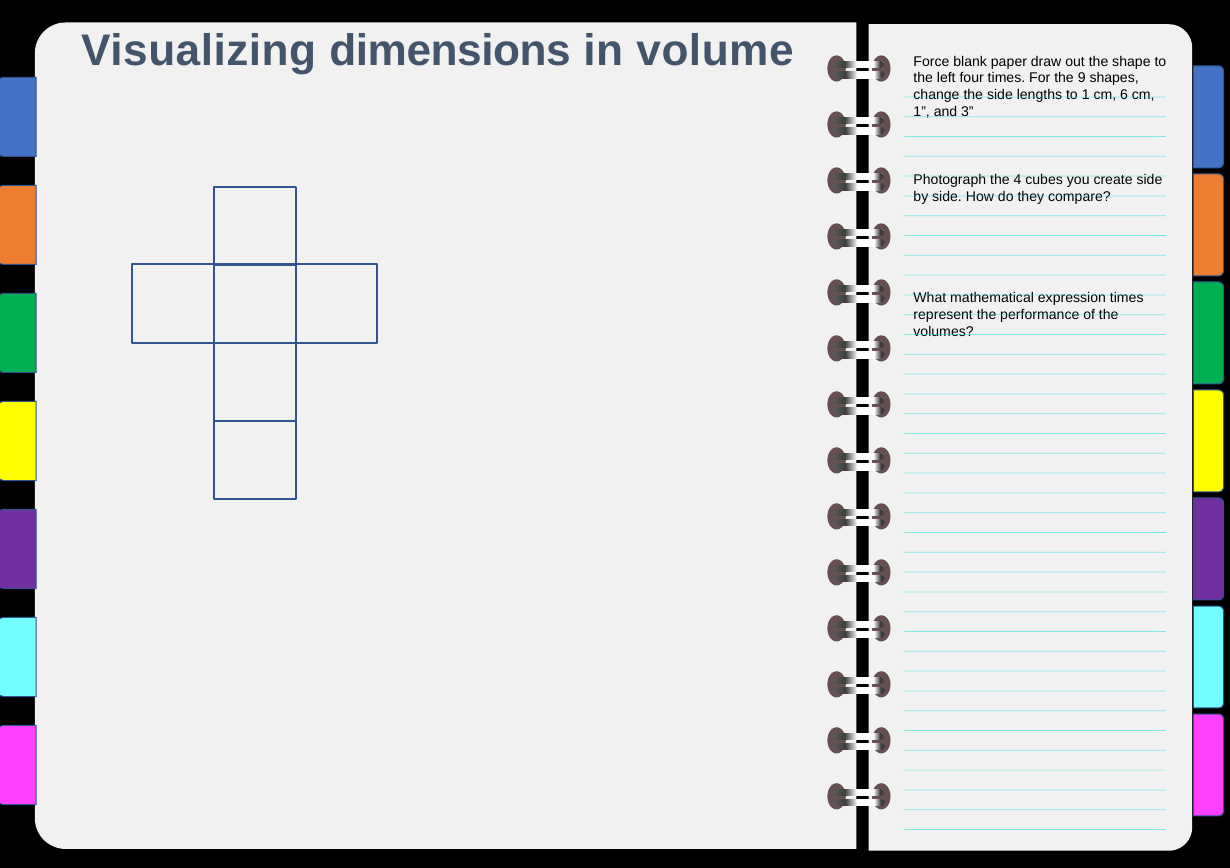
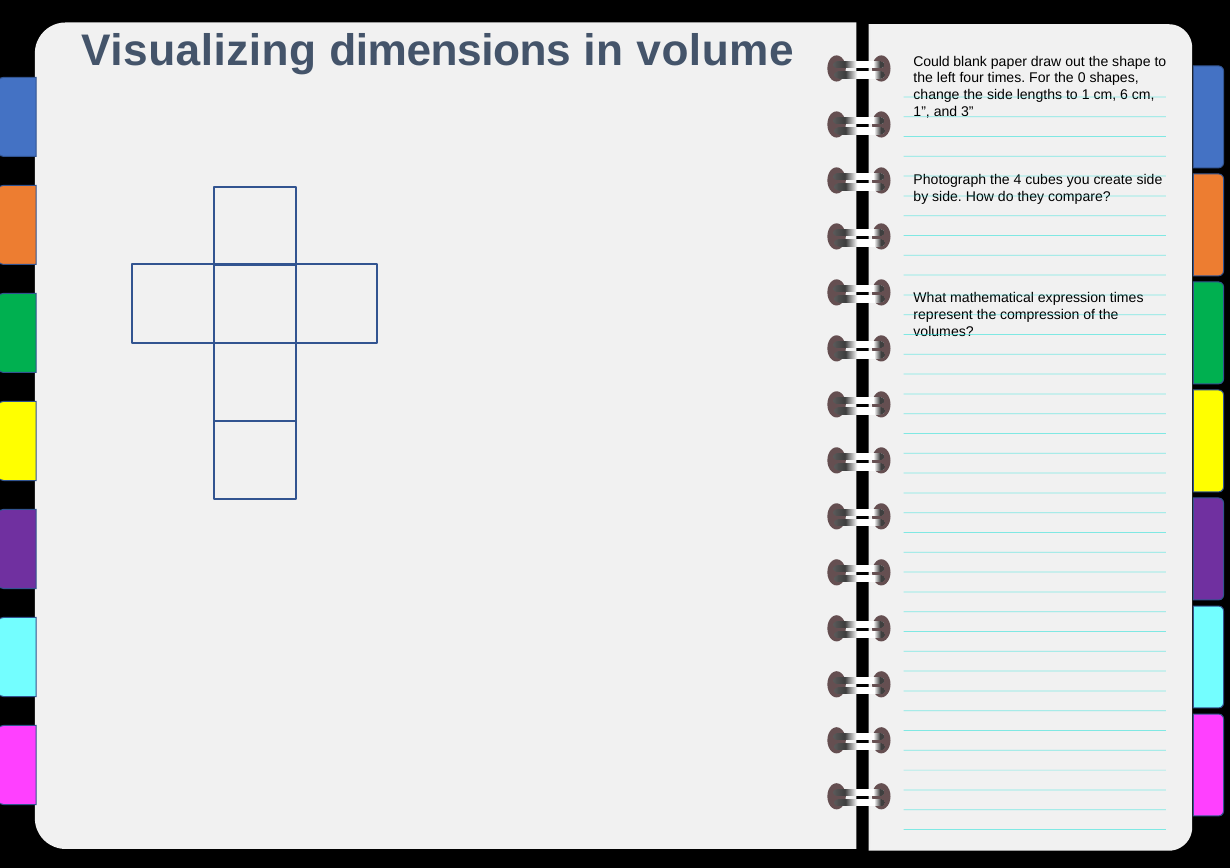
Force: Force -> Could
9: 9 -> 0
performance: performance -> compression
